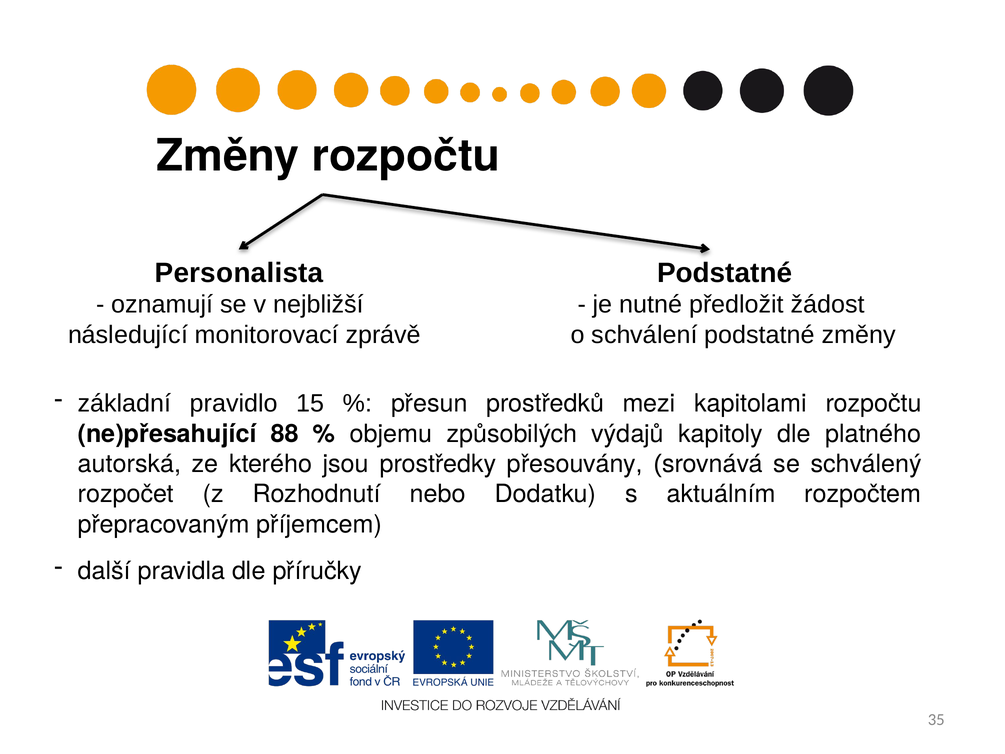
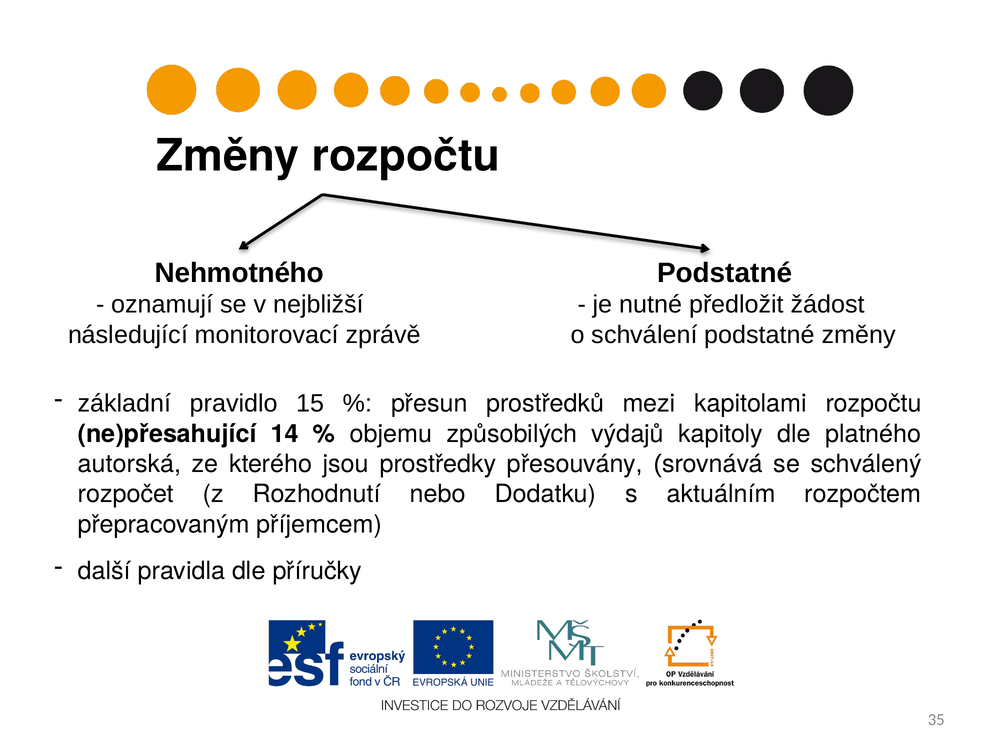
Personalista: Personalista -> Nehmotného
88: 88 -> 14
